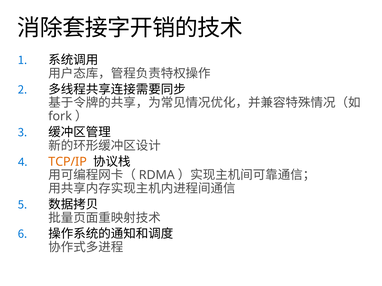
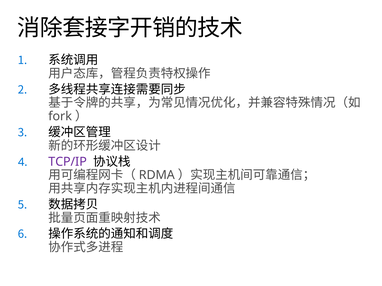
TCP/IP colour: orange -> purple
